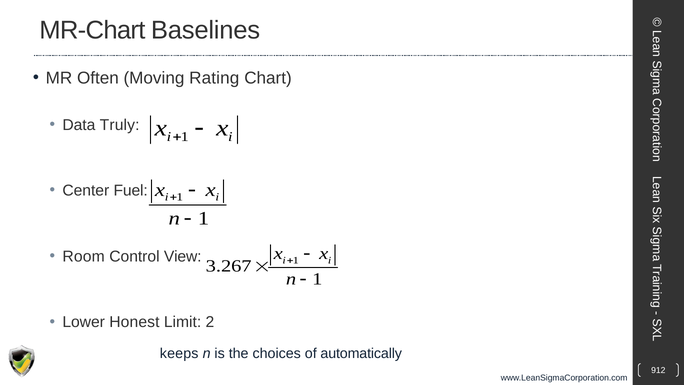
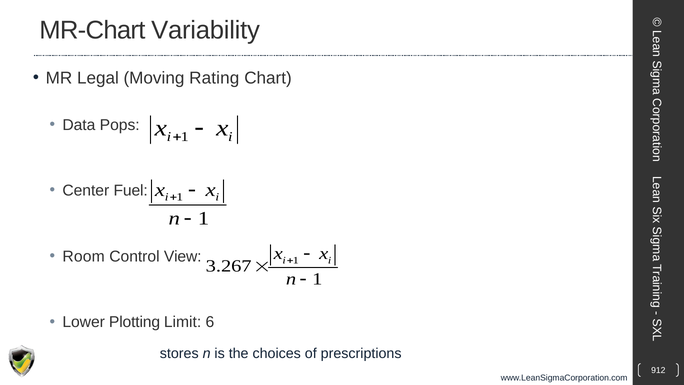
Baselines: Baselines -> Variability
Often: Often -> Legal
Truly: Truly -> Pops
Honest: Honest -> Plotting
2: 2 -> 6
keeps: keeps -> stores
automatically: automatically -> prescriptions
